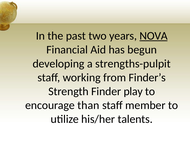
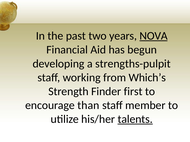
Finder’s: Finder’s -> Which’s
play: play -> first
talents underline: none -> present
